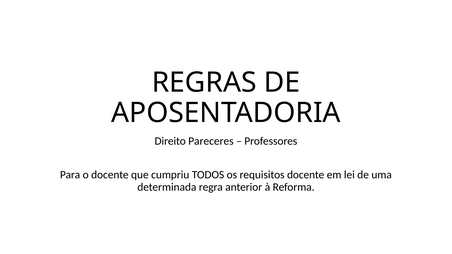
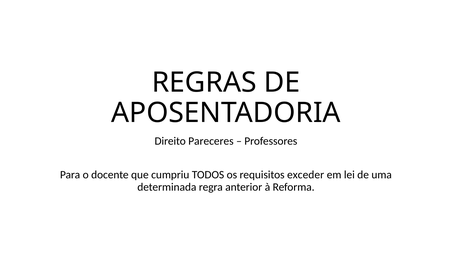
requisitos docente: docente -> exceder
